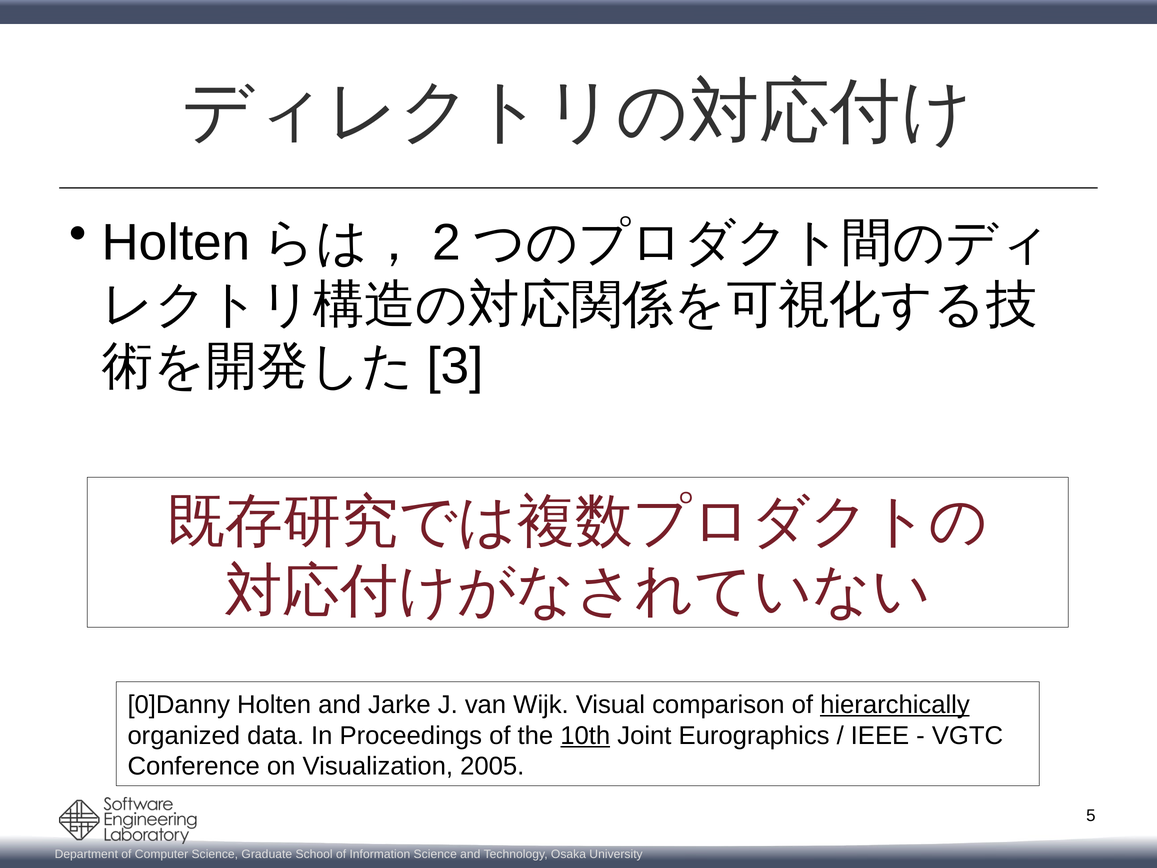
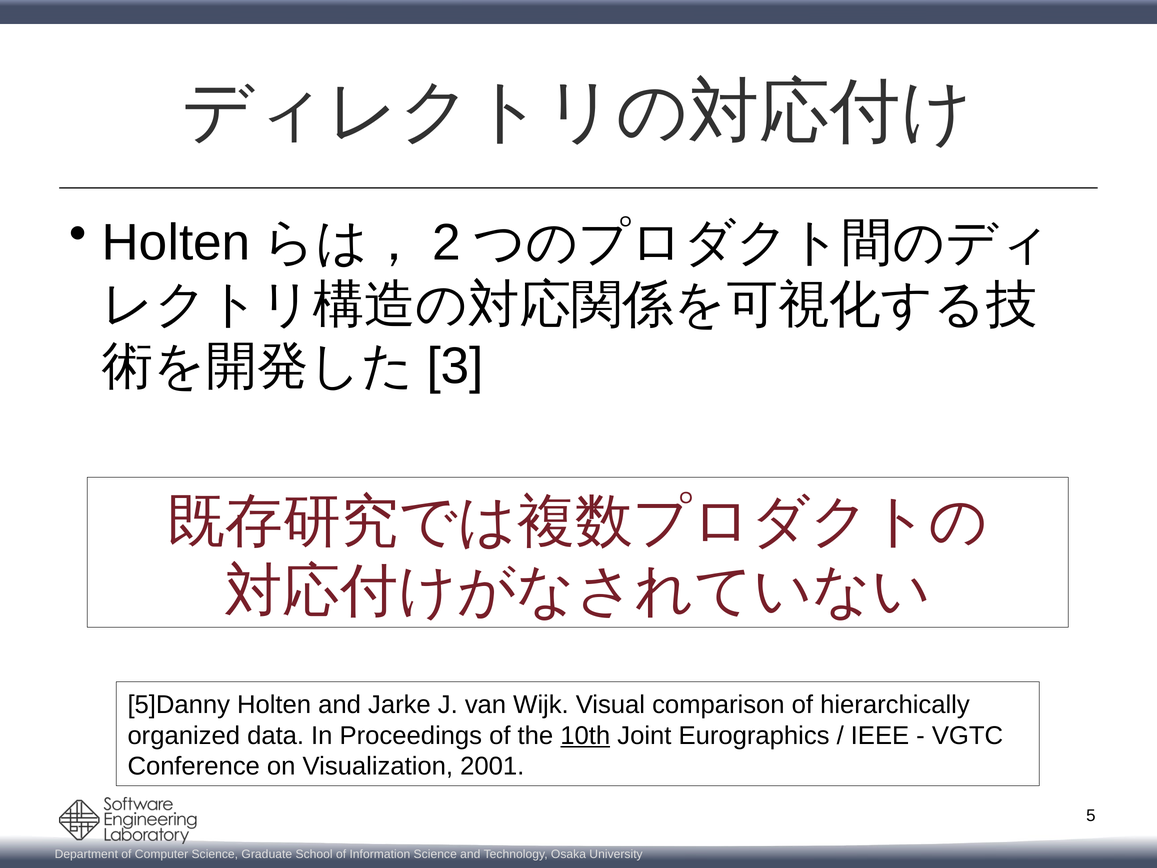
0]Danny: 0]Danny -> 5]Danny
hierarchically underline: present -> none
2005: 2005 -> 2001
